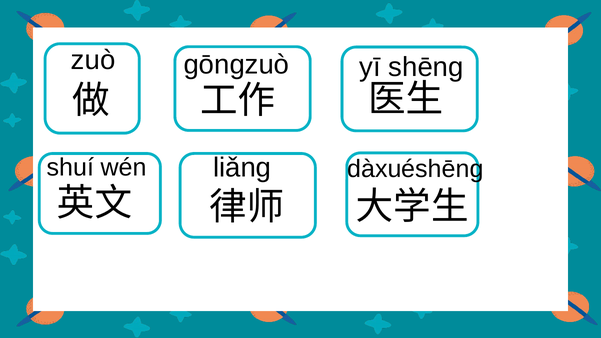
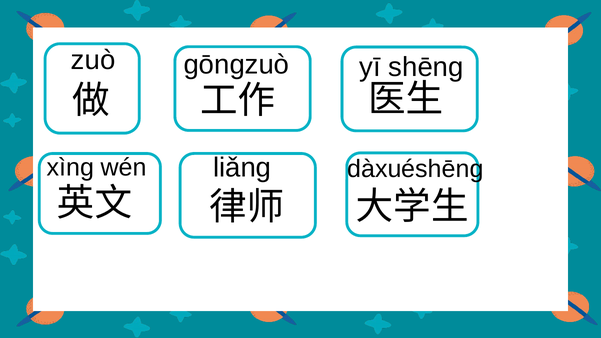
shuí: shuí -> xìng
